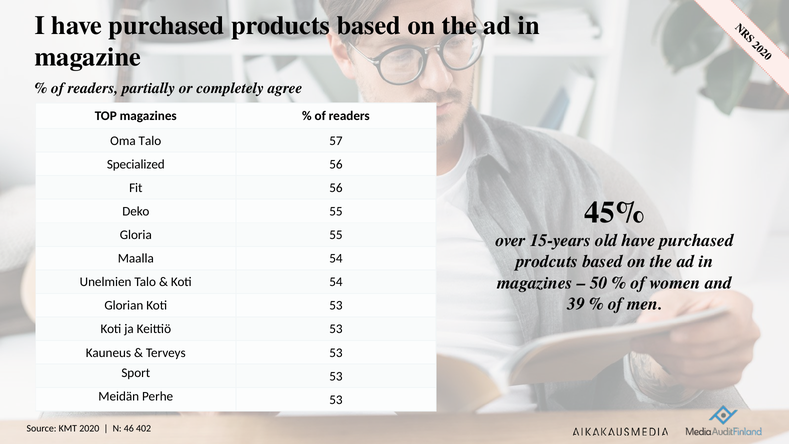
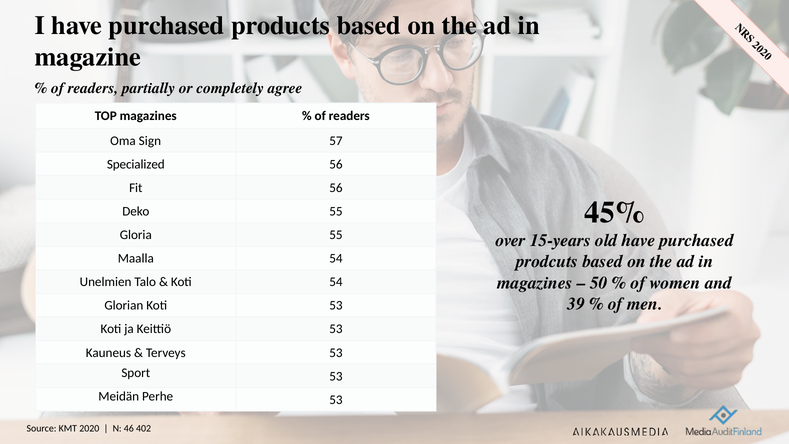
Oma Talo: Talo -> Sign
